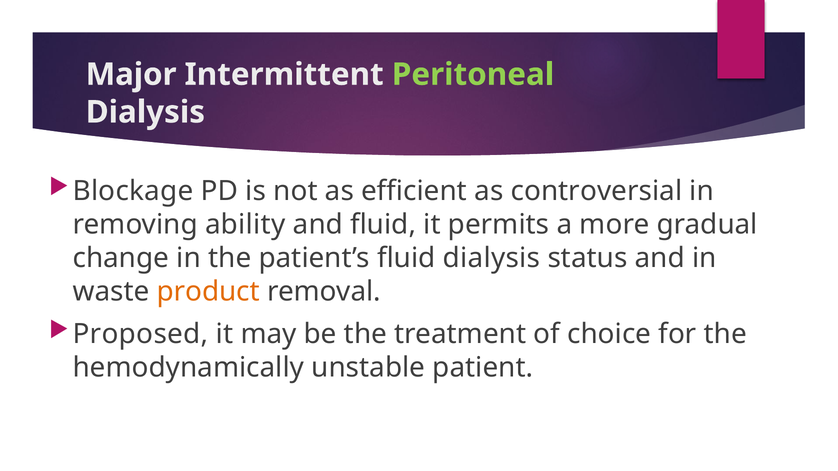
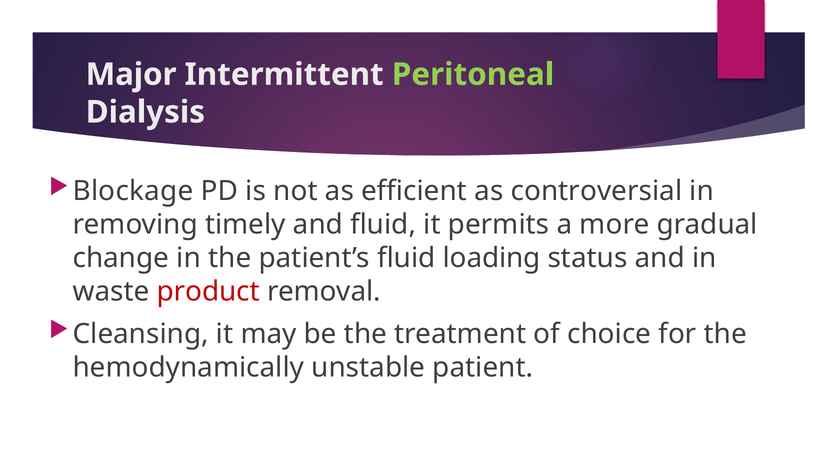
ability: ability -> timely
fluid dialysis: dialysis -> loading
product colour: orange -> red
Proposed: Proposed -> Cleansing
